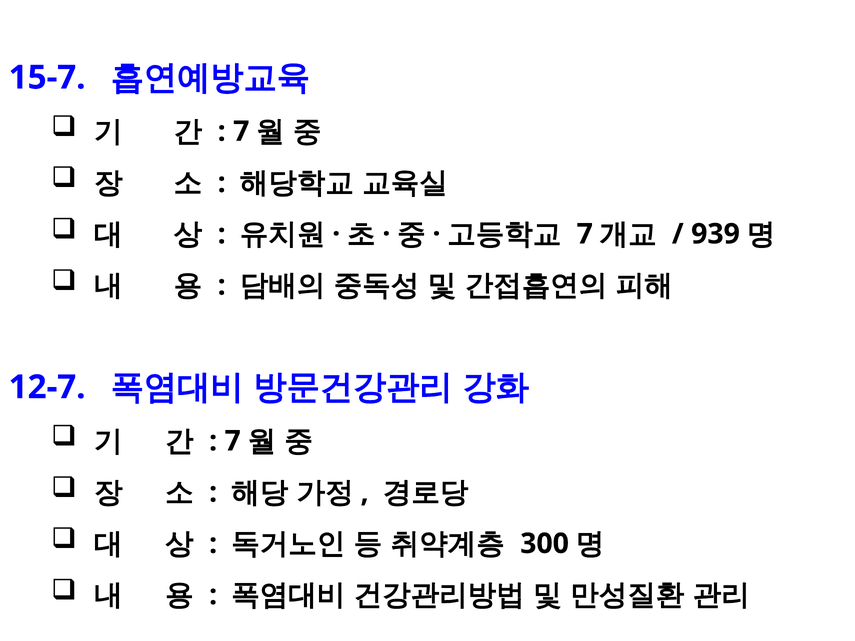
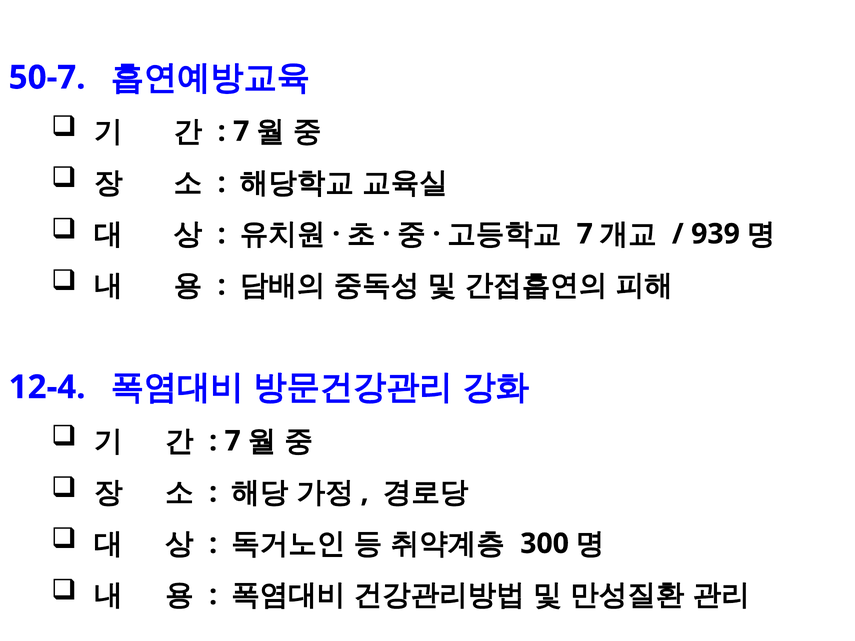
15-7: 15-7 -> 50-7
12-7: 12-7 -> 12-4
